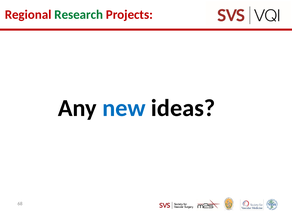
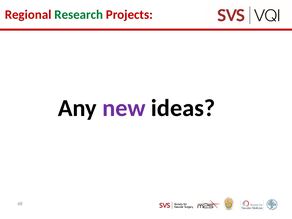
new colour: blue -> purple
